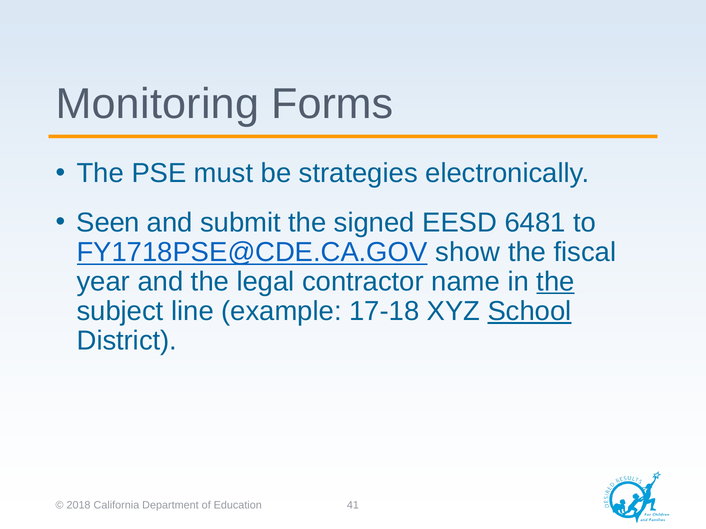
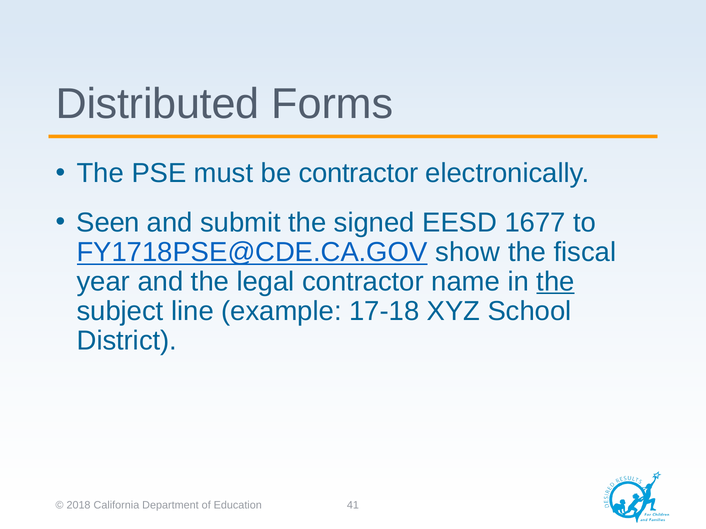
Monitoring: Monitoring -> Distributed
be strategies: strategies -> contractor
6481: 6481 -> 1677
School underline: present -> none
